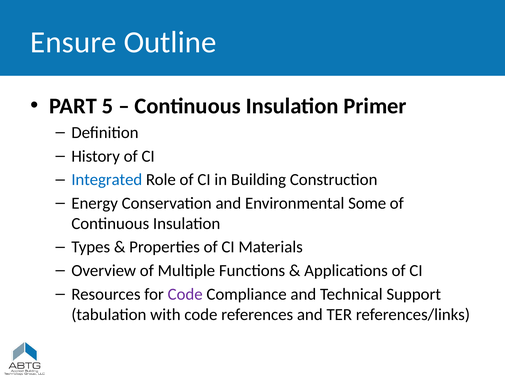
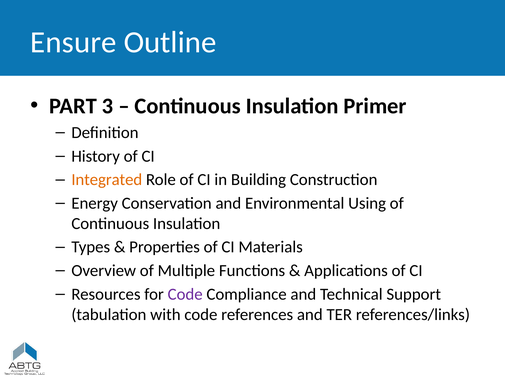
5: 5 -> 3
Integrated colour: blue -> orange
Some: Some -> Using
